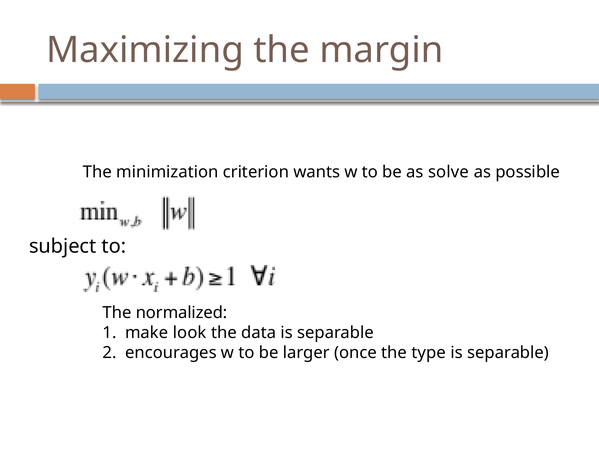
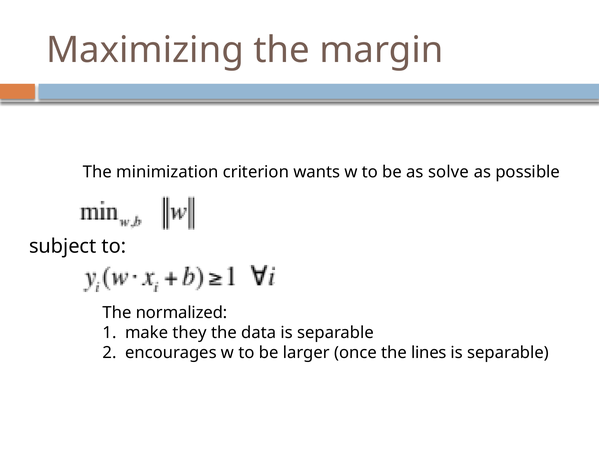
look: look -> they
type: type -> lines
